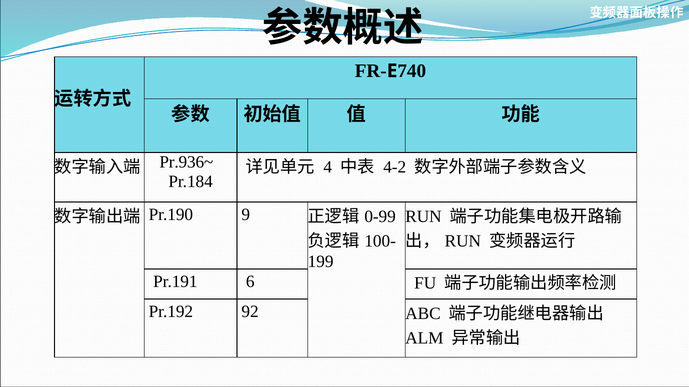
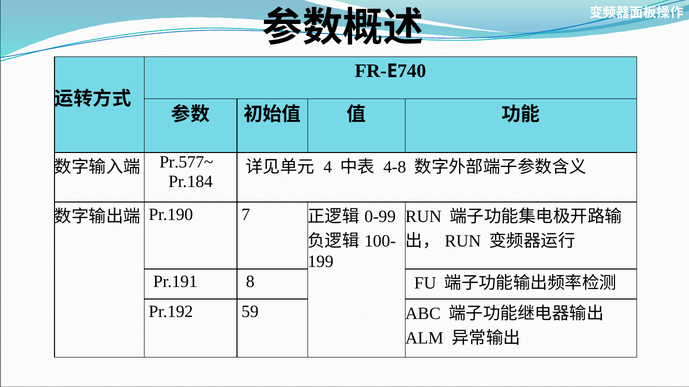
Pr.936~: Pr.936~ -> Pr.577~
4-2: 4-2 -> 4-8
9: 9 -> 7
6: 6 -> 8
92: 92 -> 59
